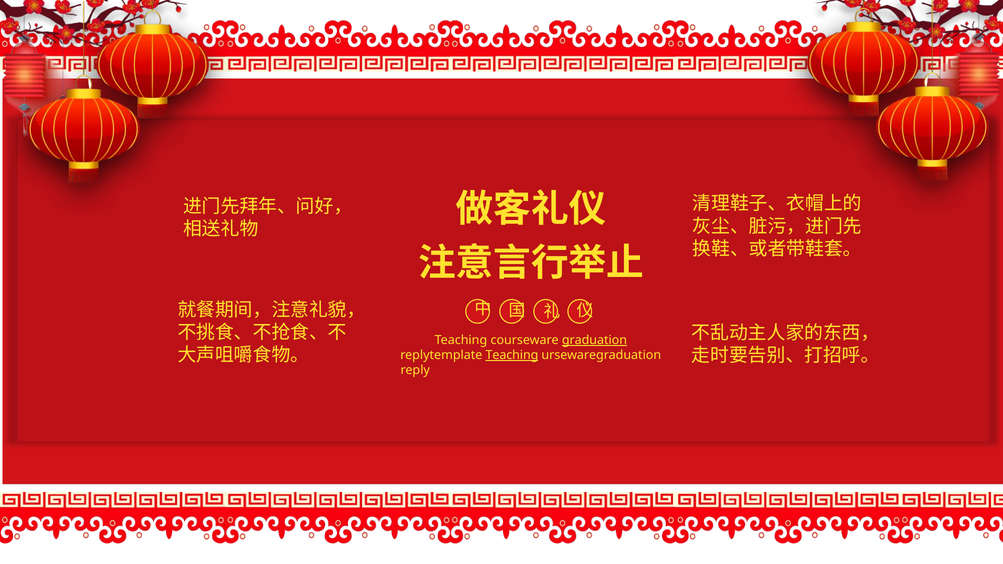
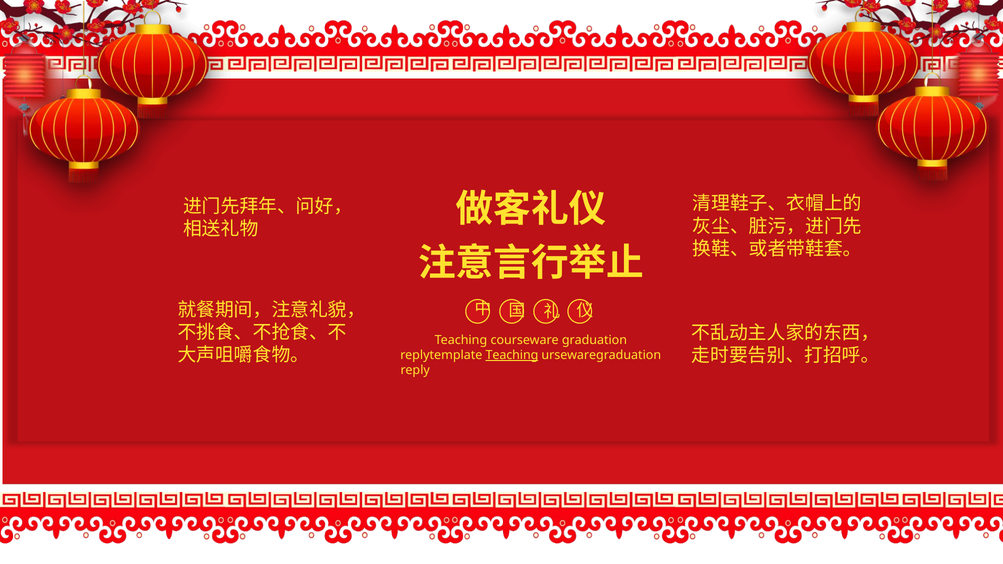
graduation underline: present -> none
